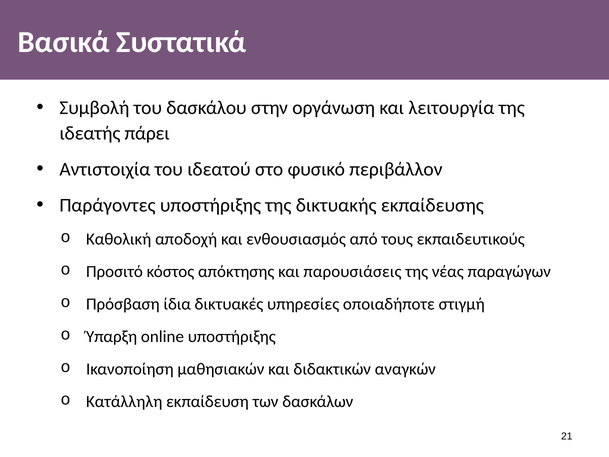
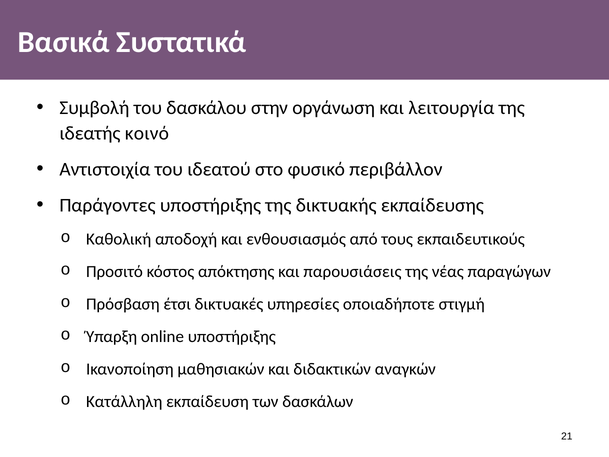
πάρει: πάρει -> κοινό
ίδια: ίδια -> έτσι
